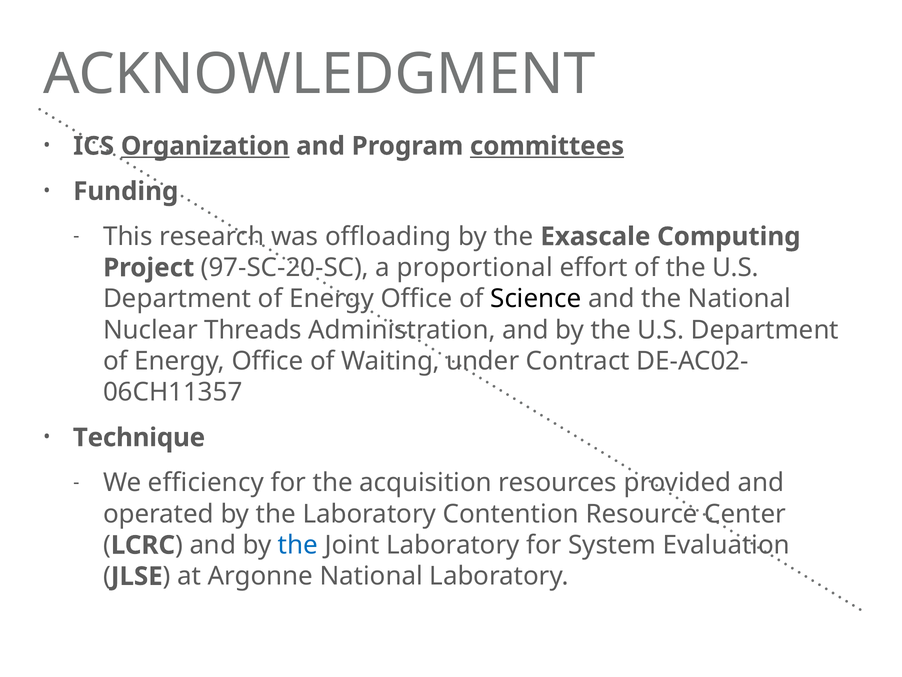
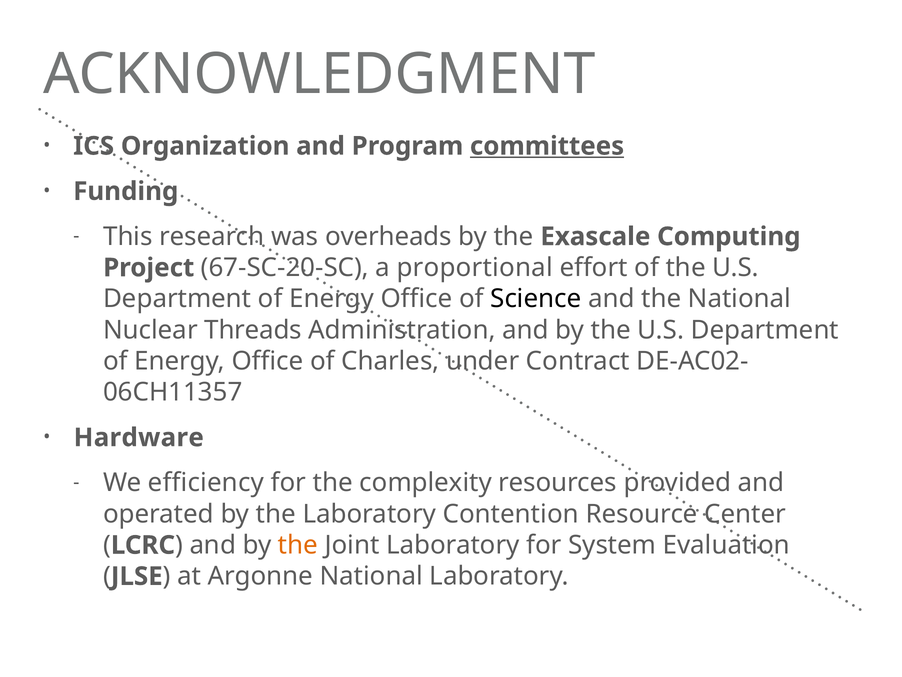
Organization underline: present -> none
offloading: offloading -> overheads
97-SC-20-SC: 97-SC-20-SC -> 67-SC-20-SC
Waiting: Waiting -> Charles
Technique: Technique -> Hardware
acquisition: acquisition -> complexity
the at (298, 545) colour: blue -> orange
